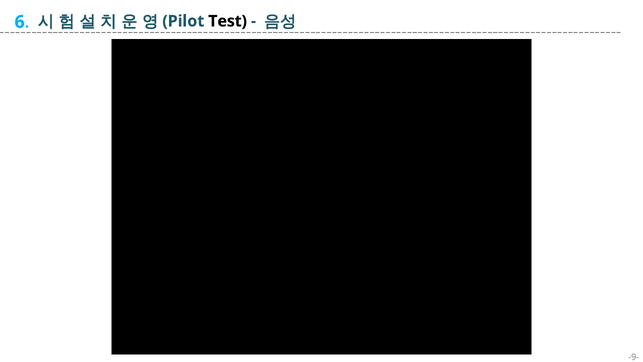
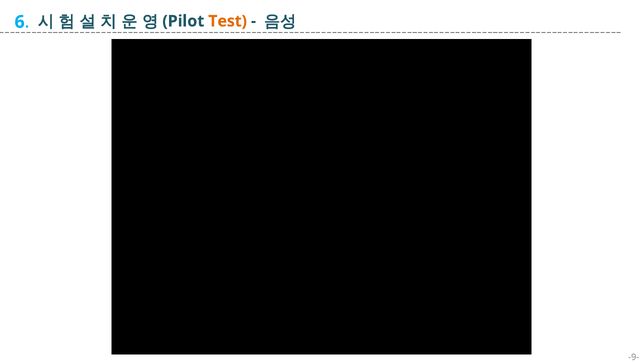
Test colour: black -> orange
